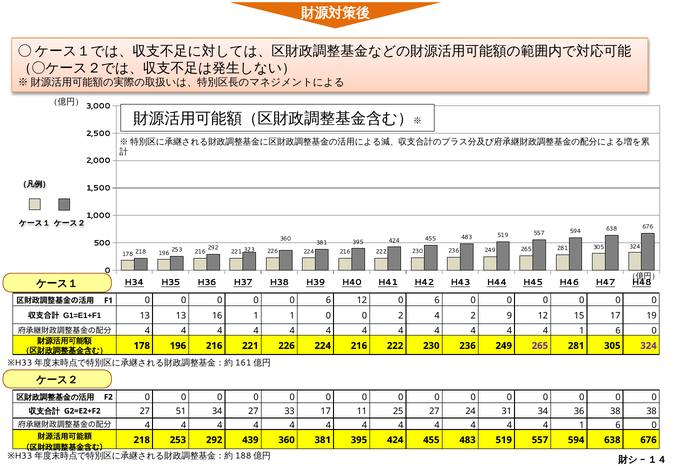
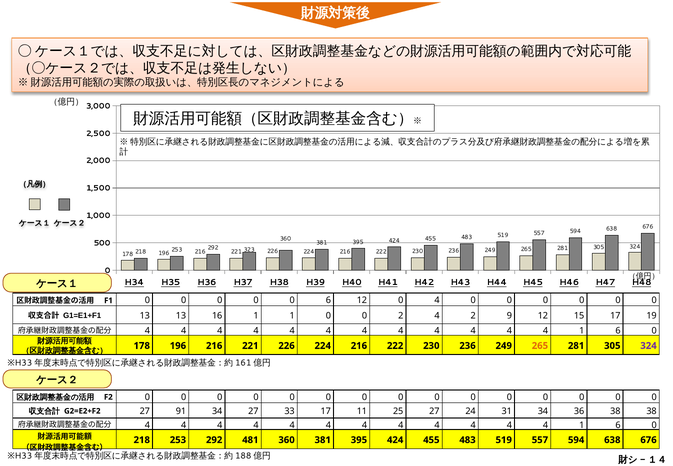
12 0 6: 6 -> 4
265 at (540, 346) colour: purple -> orange
51: 51 -> 91
439: 439 -> 481
